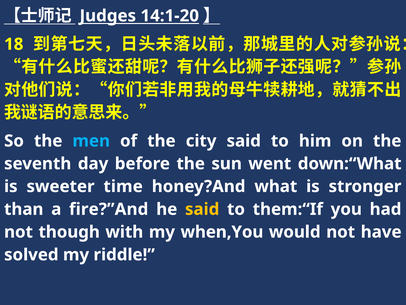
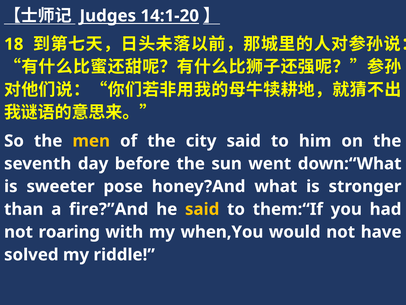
men colour: light blue -> yellow
time: time -> pose
though: though -> roaring
